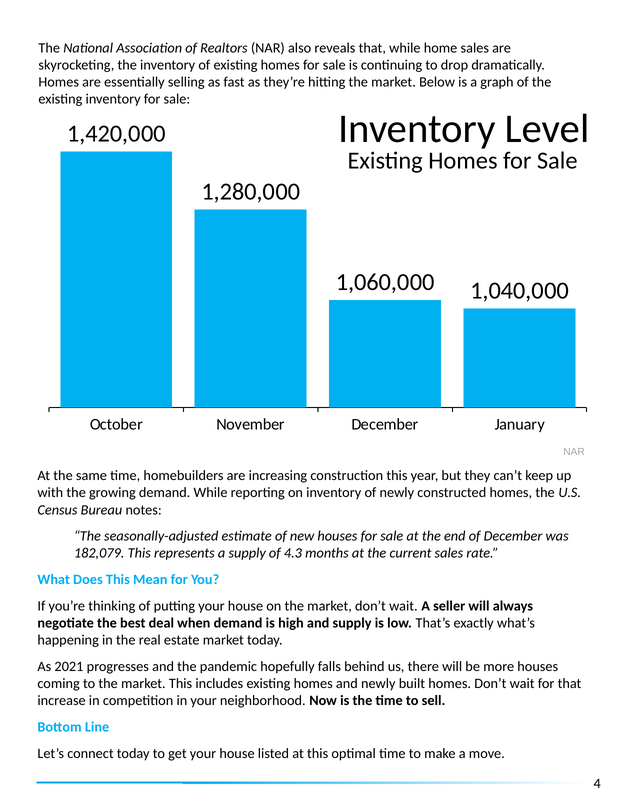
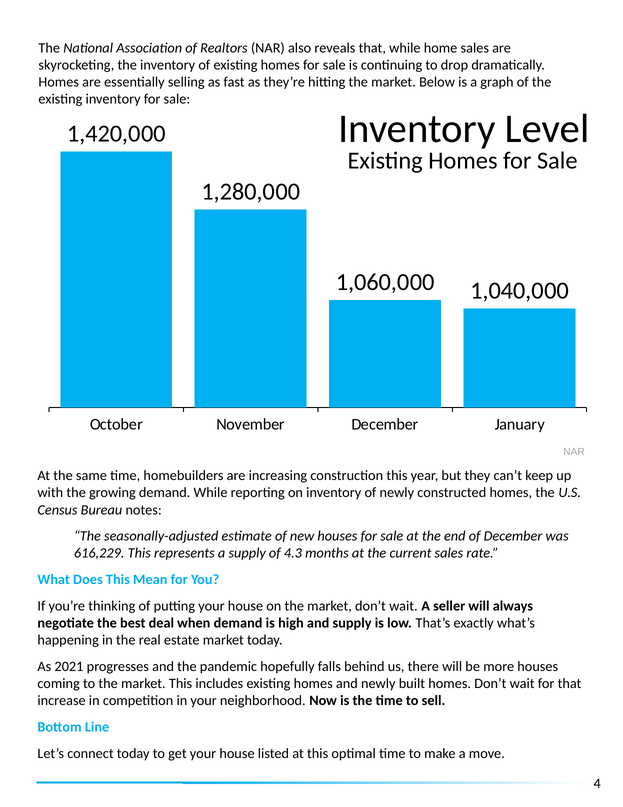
182,079: 182,079 -> 616,229
